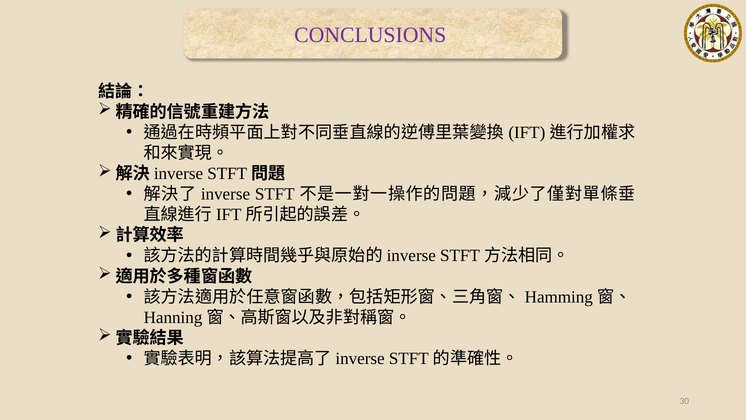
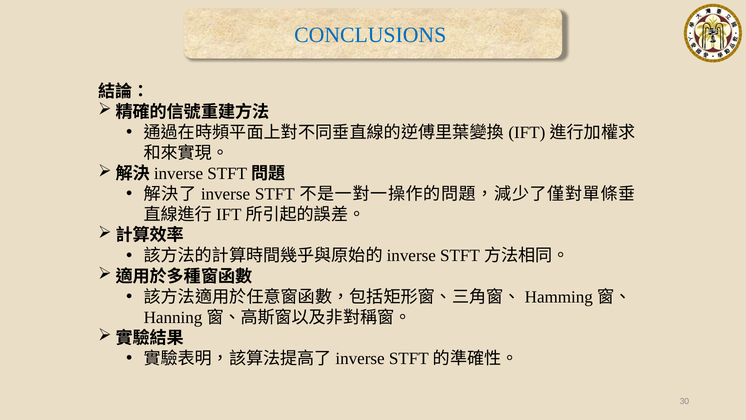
CONCLUSIONS colour: purple -> blue
